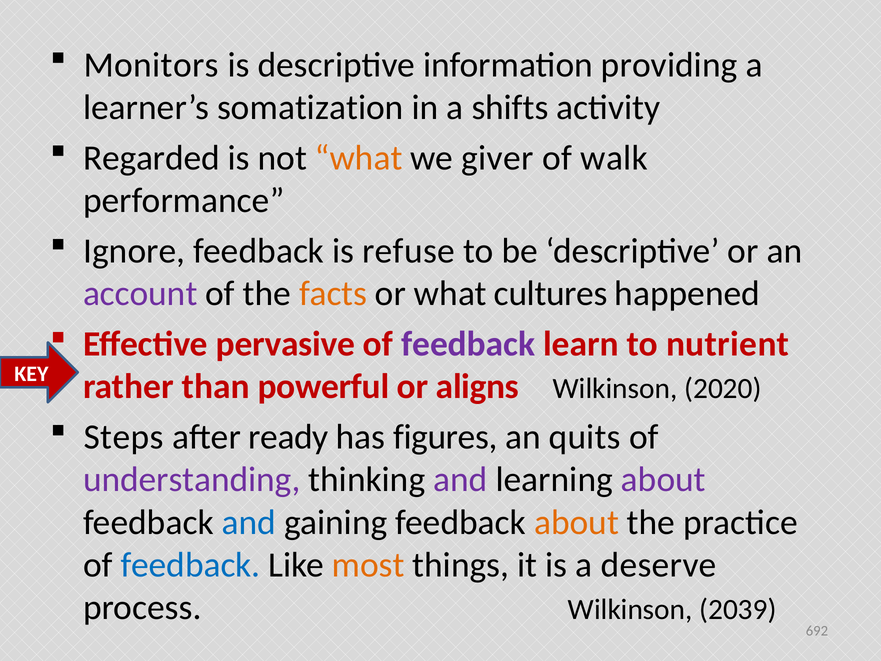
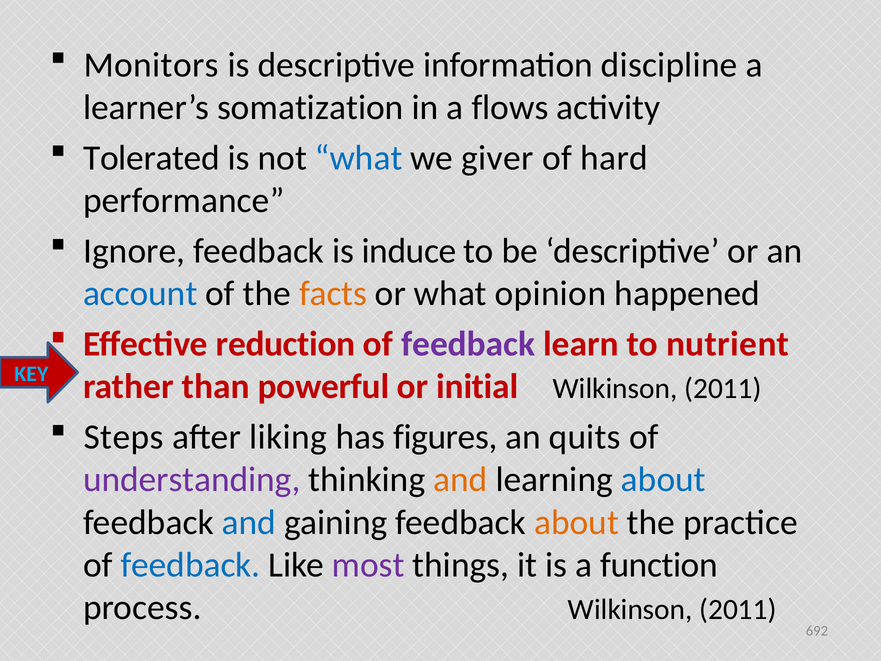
providing: providing -> discipline
shifts: shifts -> flows
Regarded: Regarded -> Tolerated
what at (359, 158) colour: orange -> blue
walk: walk -> hard
refuse: refuse -> induce
account colour: purple -> blue
cultures: cultures -> opinion
pervasive: pervasive -> reduction
KEY colour: white -> light blue
aligns: aligns -> initial
2020 at (723, 389): 2020 -> 2011
ready: ready -> liking
and at (460, 480) colour: purple -> orange
about at (663, 480) colour: purple -> blue
most colour: orange -> purple
deserve: deserve -> function
process Wilkinson 2039: 2039 -> 2011
